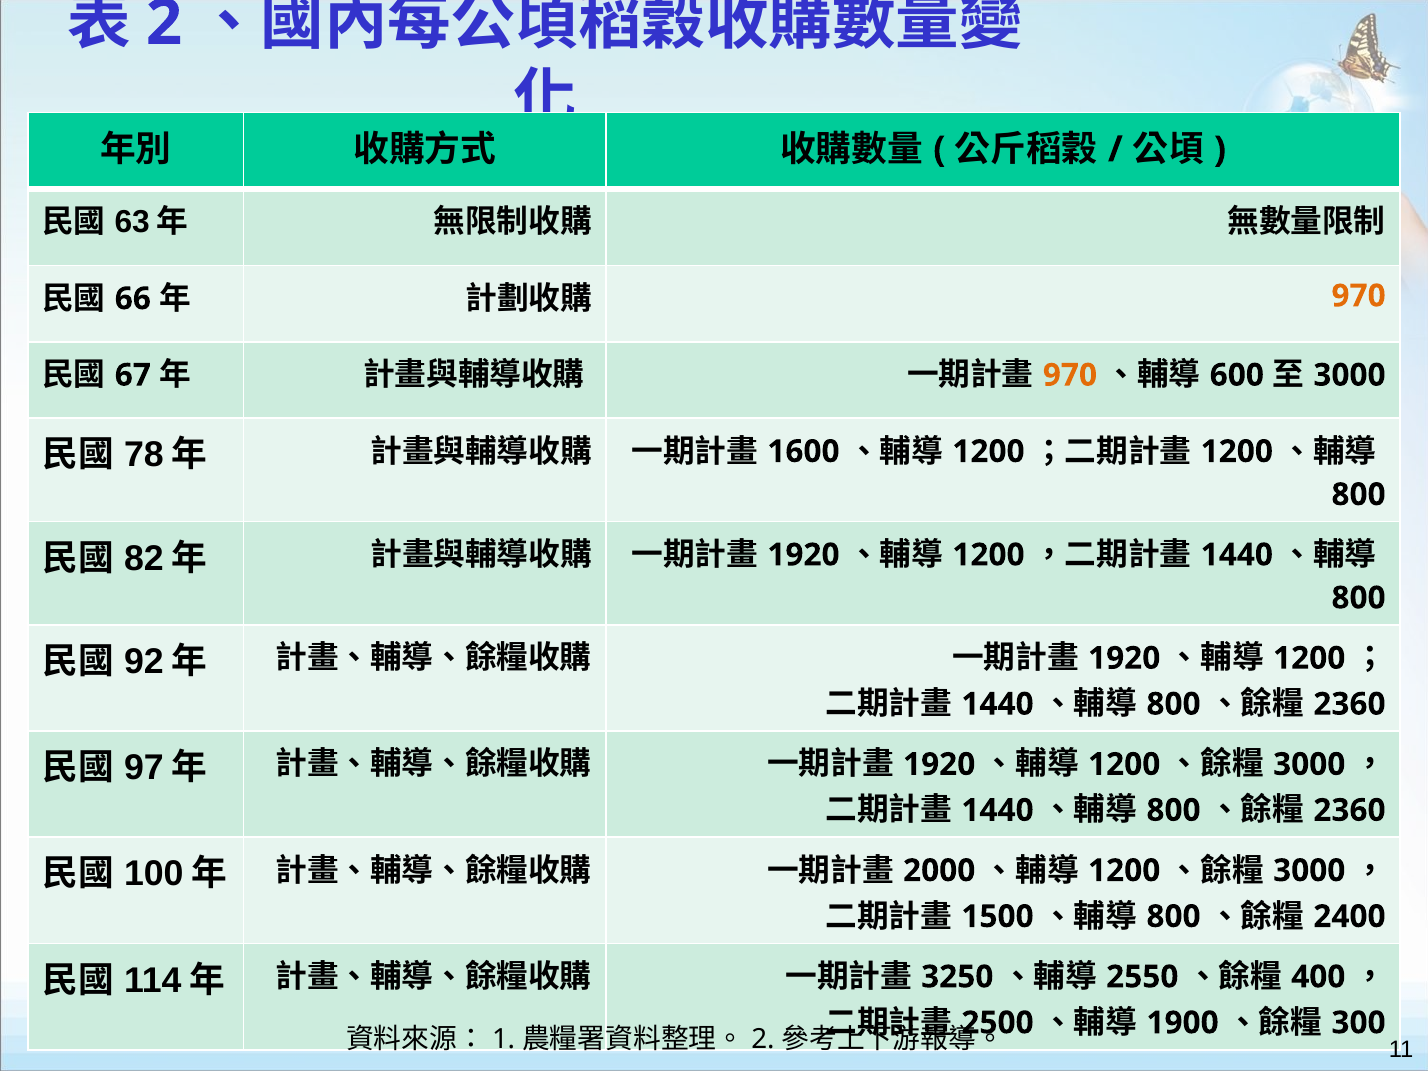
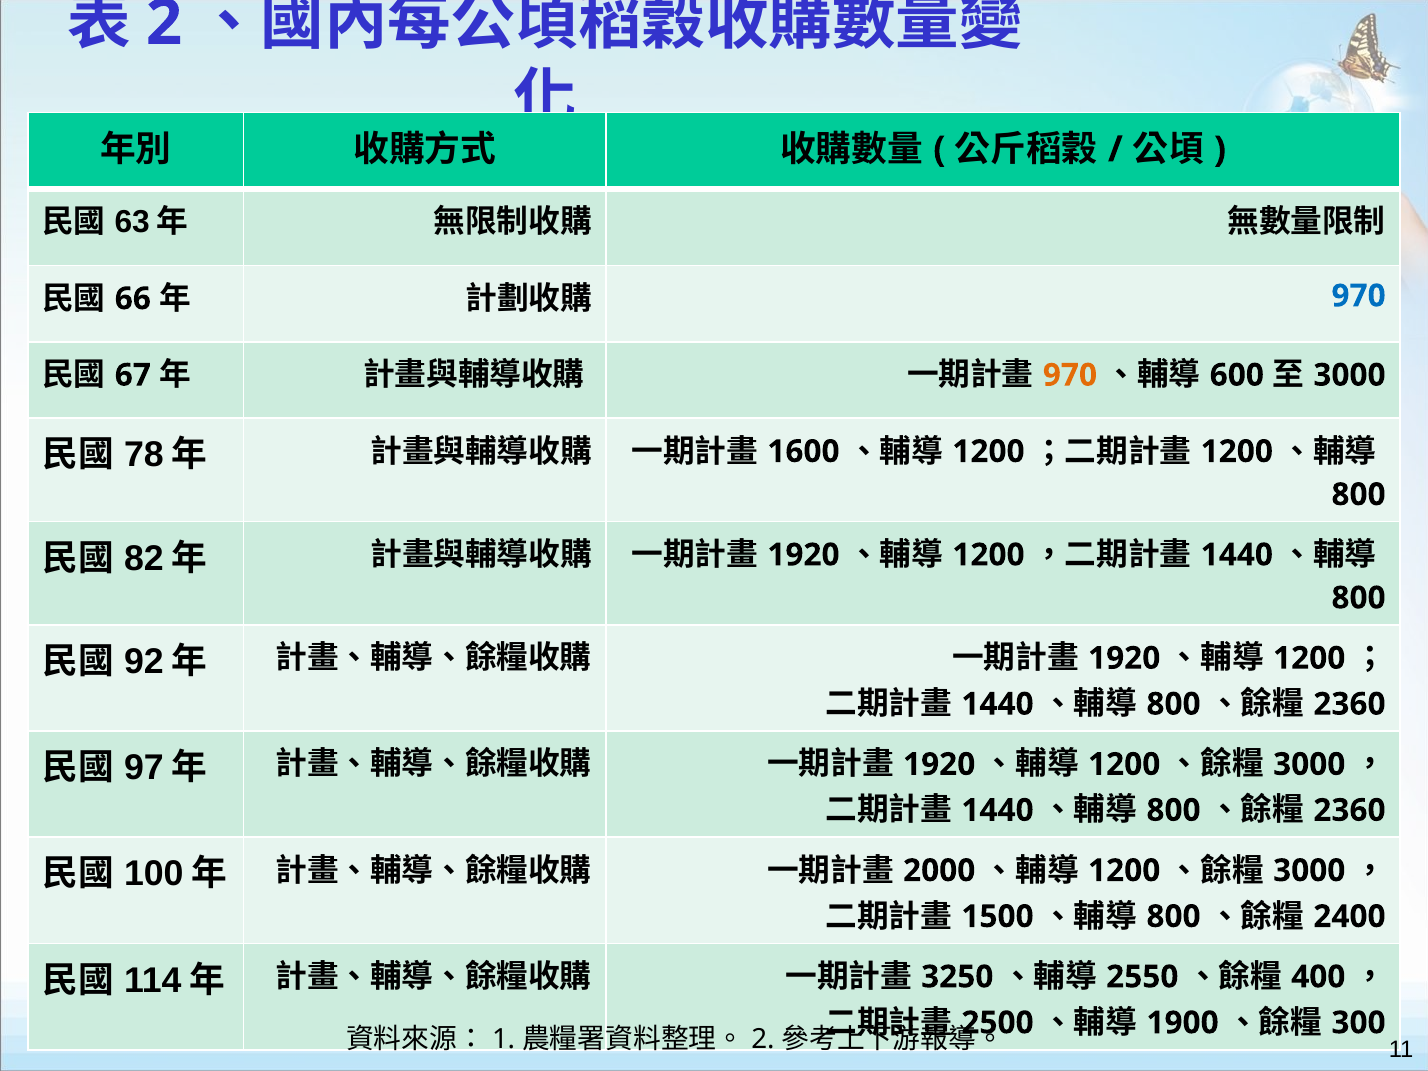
970 at (1359, 296) colour: orange -> blue
